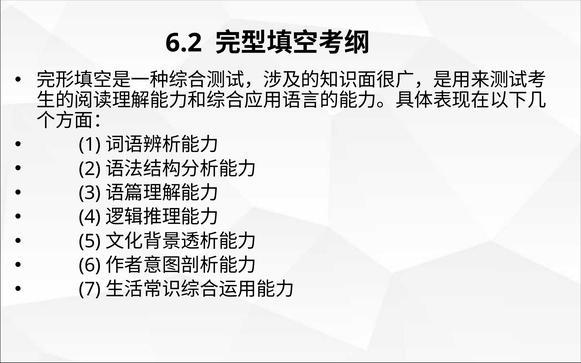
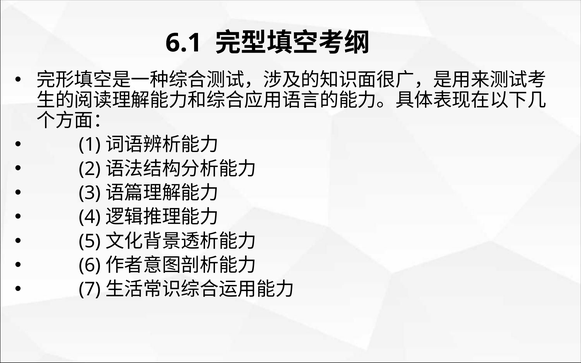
6.2: 6.2 -> 6.1
